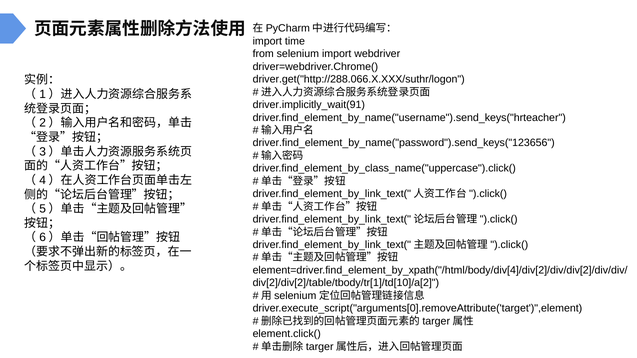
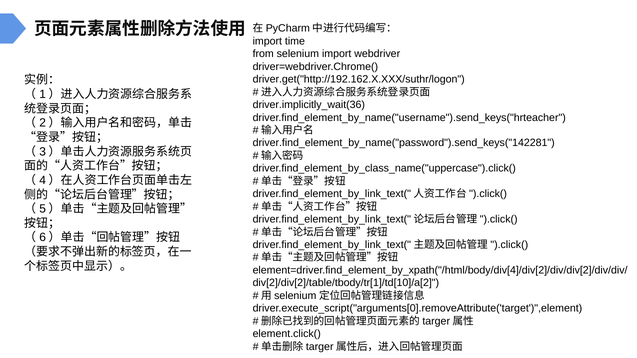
driver.get("http://288.066.X.XXX/suthr/logon: driver.get("http://288.066.X.XXX/suthr/logon -> driver.get("http://192.162.X.XXX/suthr/logon
driver.implicitly_wait(91: driver.implicitly_wait(91 -> driver.implicitly_wait(36
driver.find_element_by_name("password").send_keys("123656: driver.find_element_by_name("password").send_keys("123656 -> driver.find_element_by_name("password").send_keys("142281
